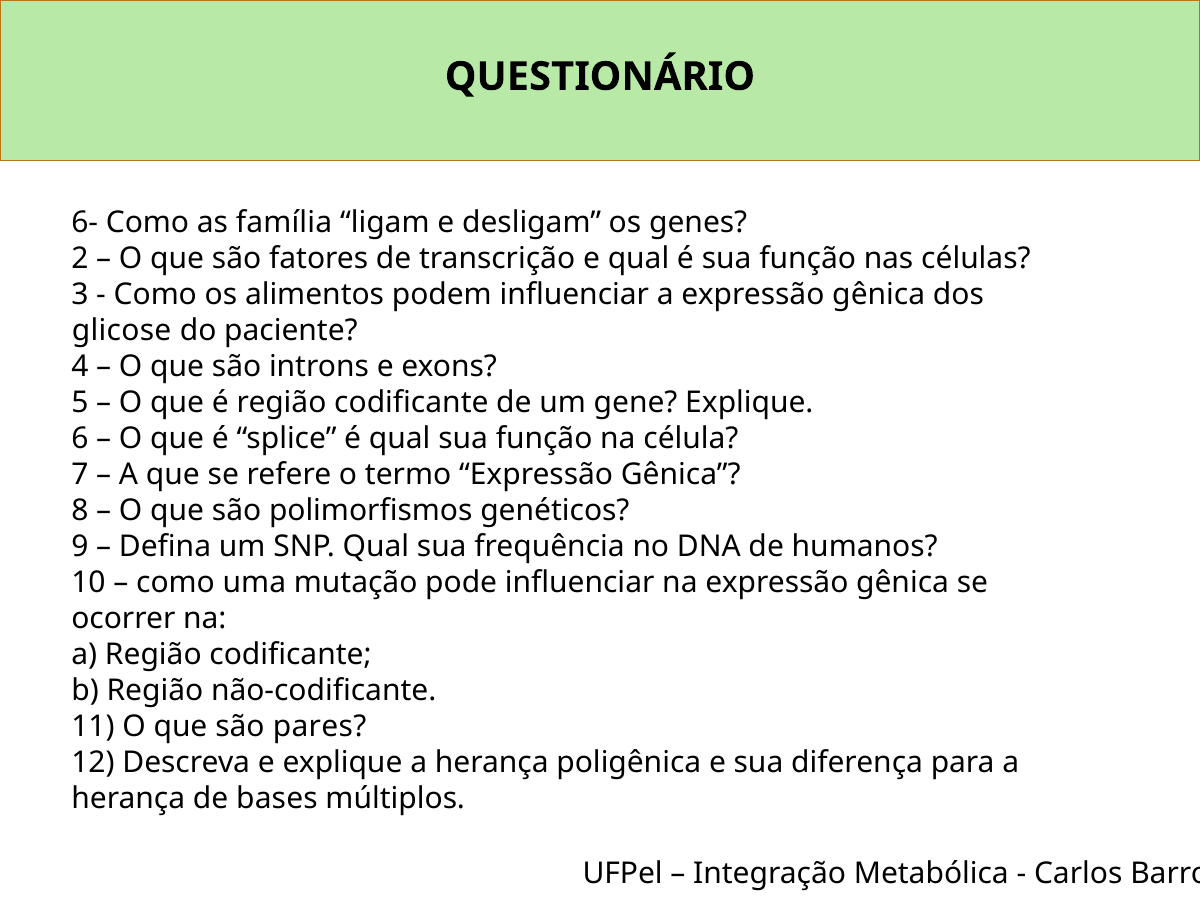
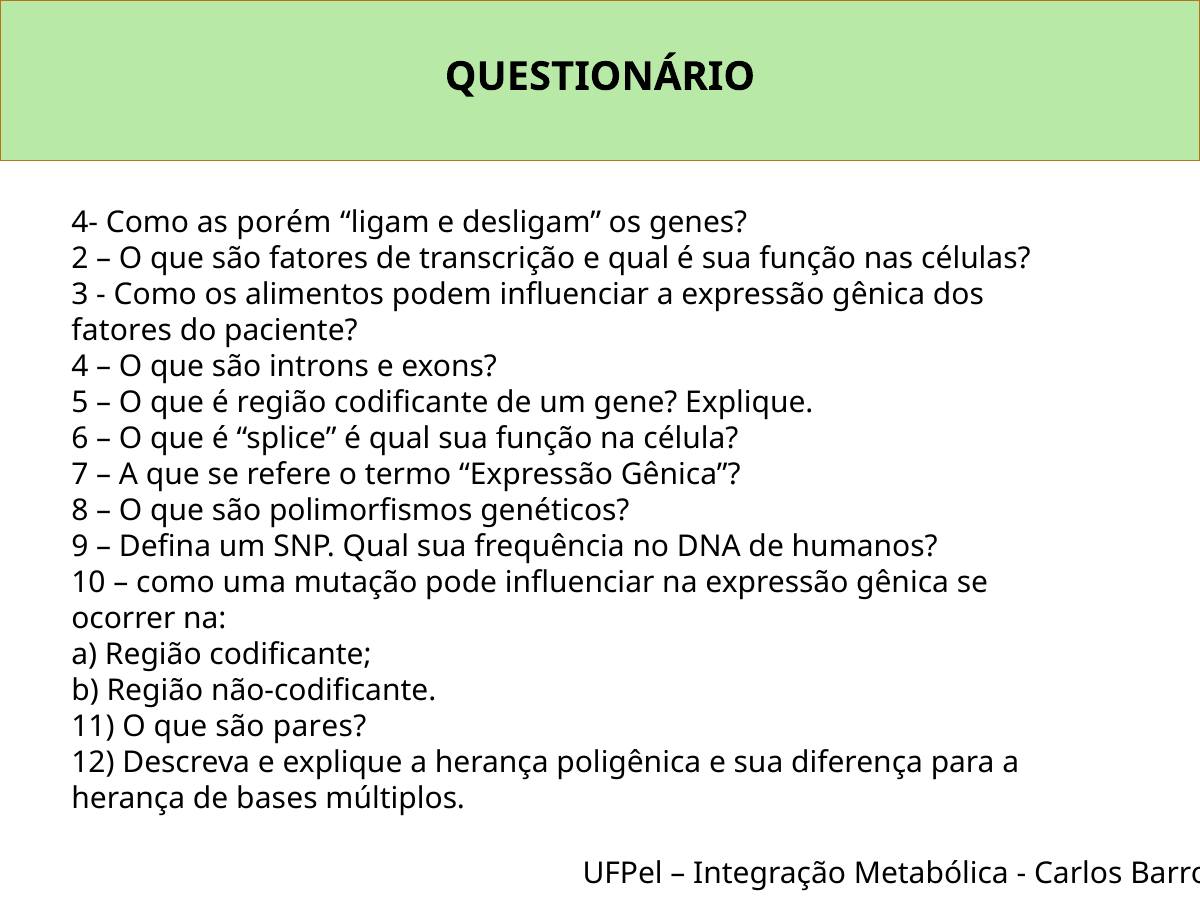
6-: 6- -> 4-
família: família -> porém
glicose at (122, 331): glicose -> fatores
